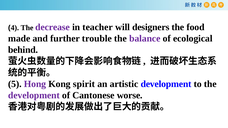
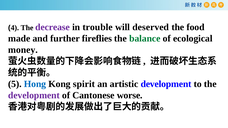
teacher: teacher -> trouble
designers: designers -> deserved
trouble: trouble -> fireflies
balance colour: purple -> green
behind: behind -> money
Hong colour: purple -> blue
